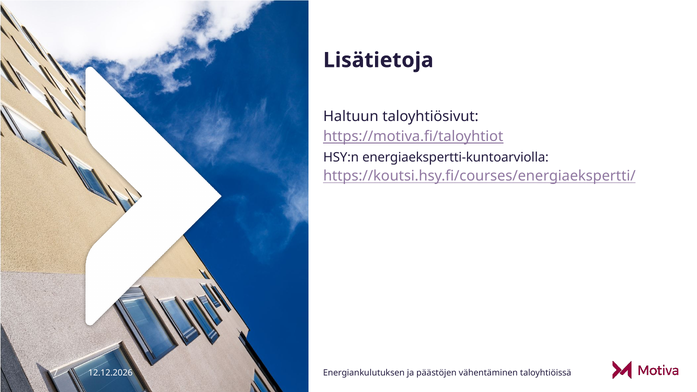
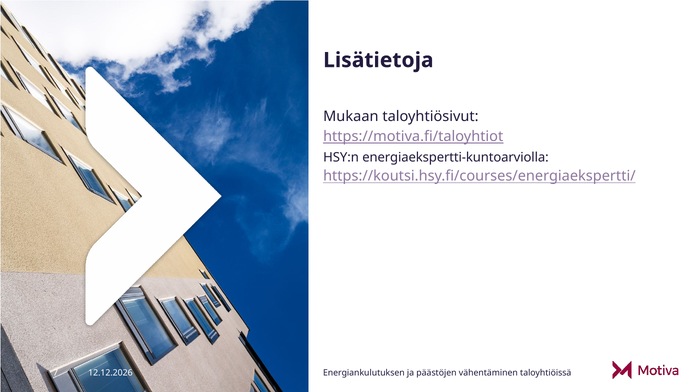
Haltuun: Haltuun -> Mukaan
